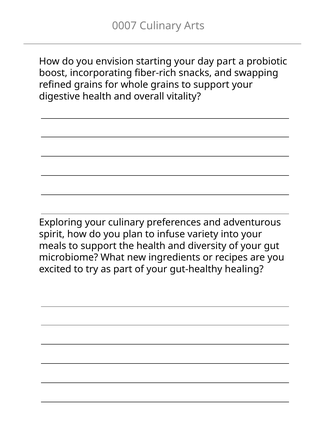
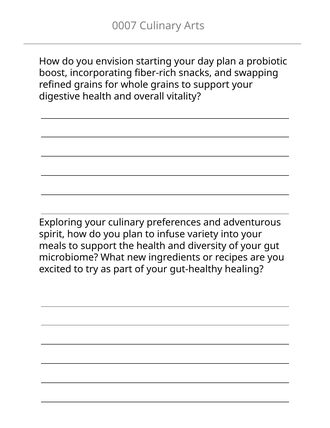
day part: part -> plan
